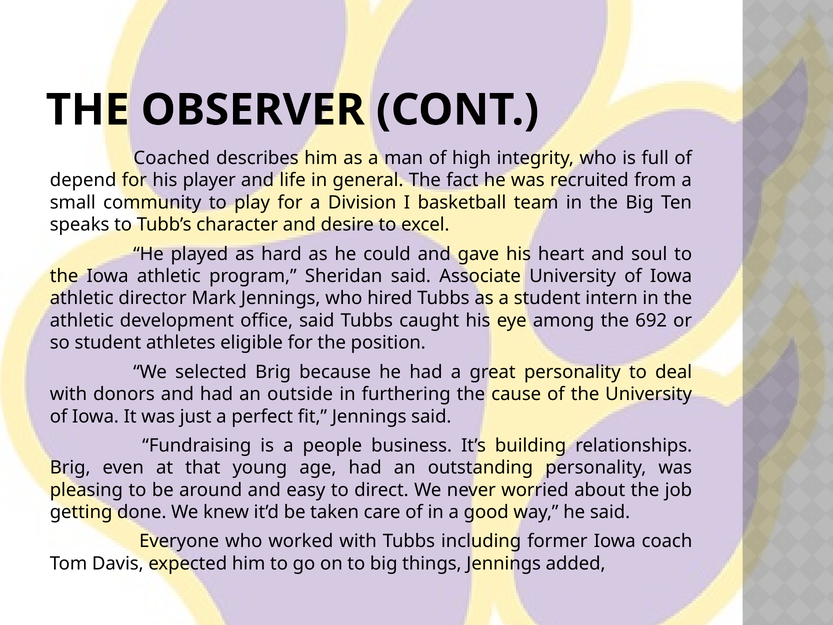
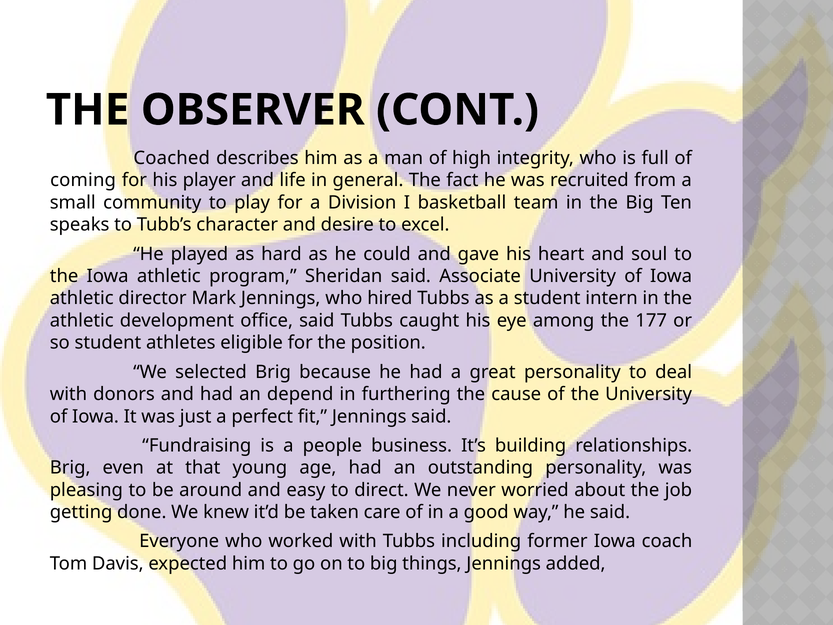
depend: depend -> coming
692: 692 -> 177
outside: outside -> depend
